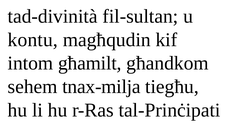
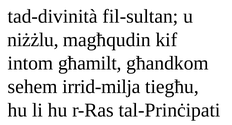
kontu: kontu -> niżżlu
tnax-milja: tnax-milja -> irrid-milja
